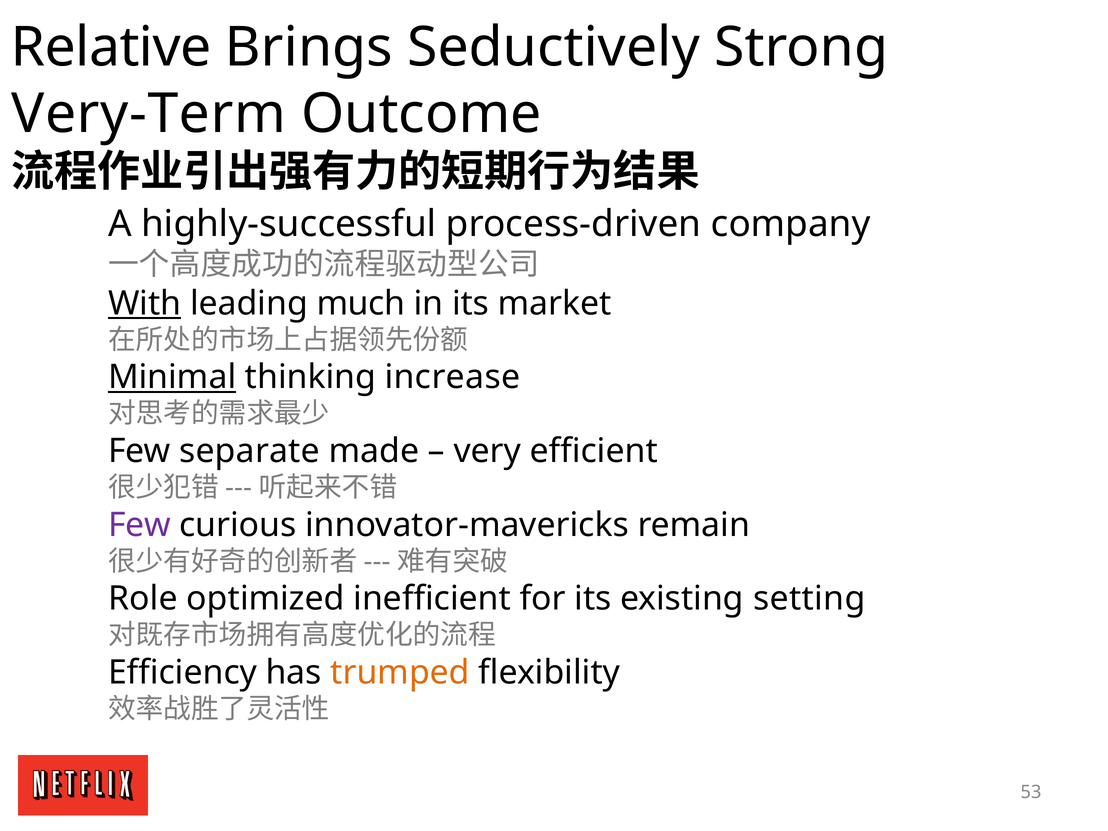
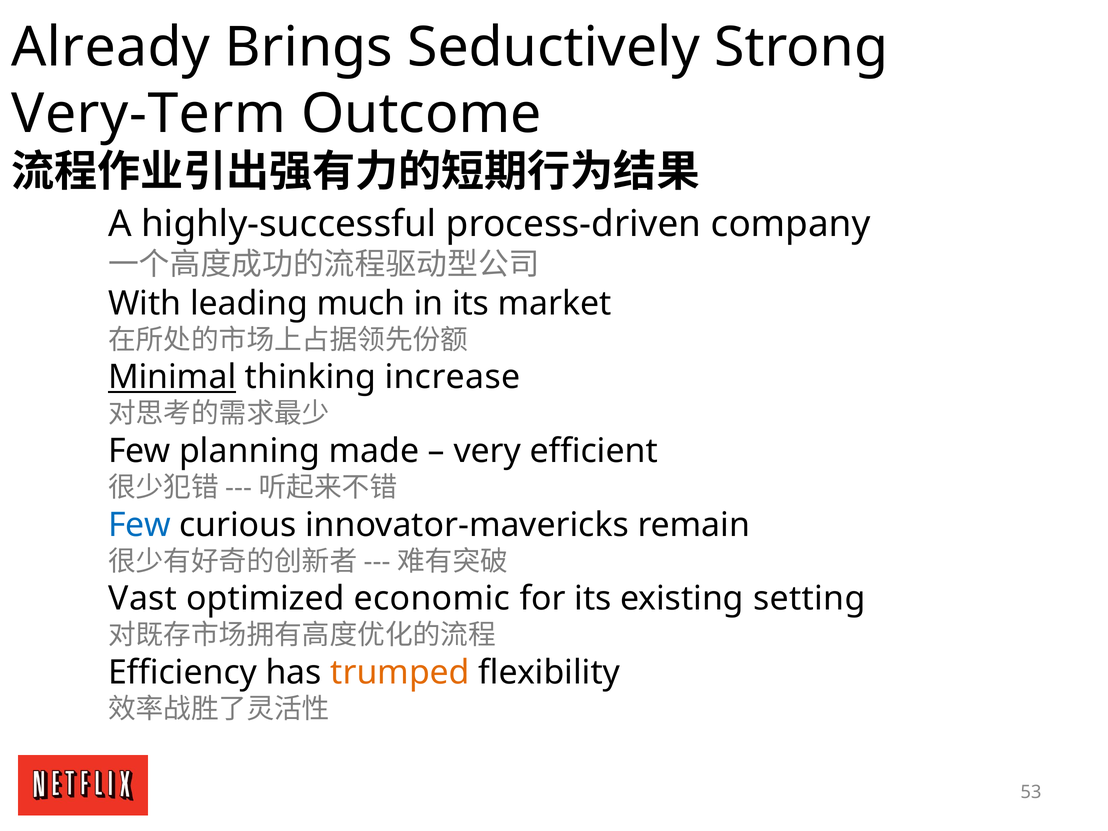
Relative: Relative -> Already
With underline: present -> none
separate: separate -> planning
Few at (139, 525) colour: purple -> blue
Role: Role -> Vast
inefficient: inefficient -> economic
